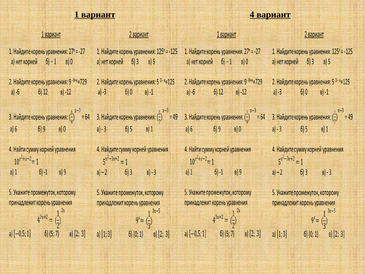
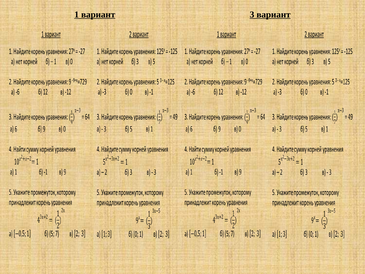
4: 4 -> 3
